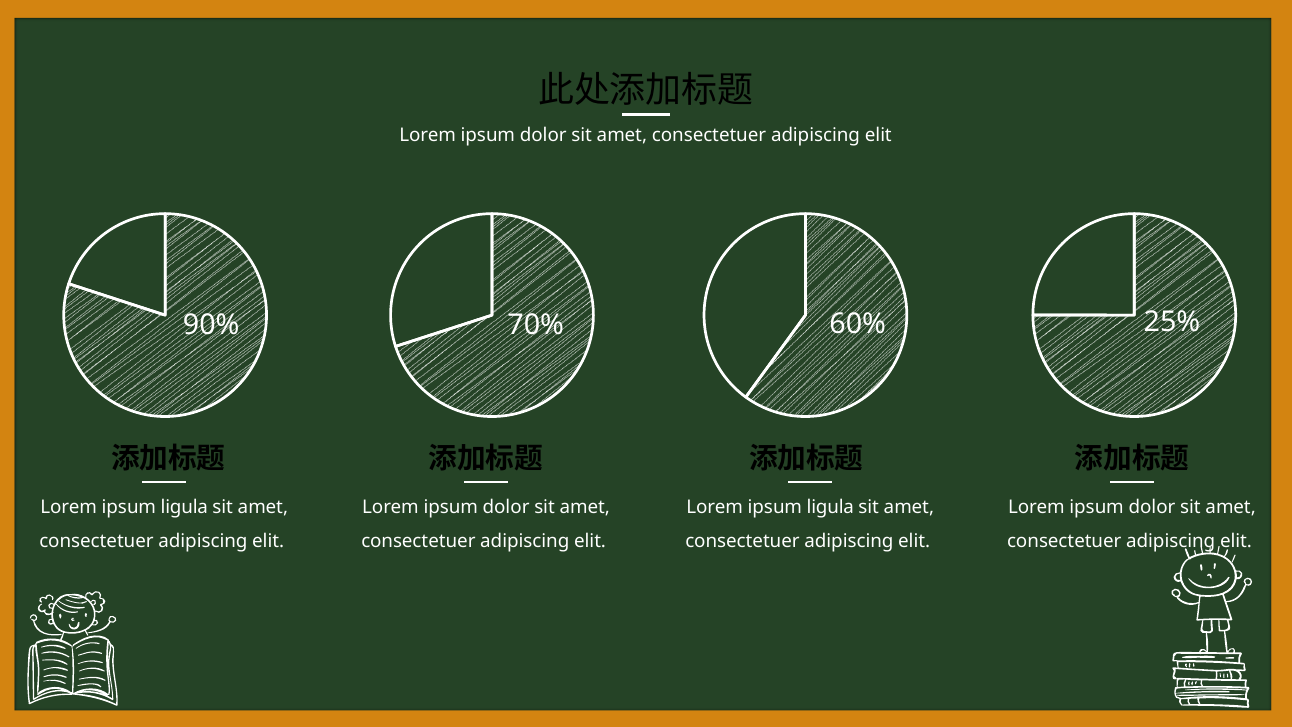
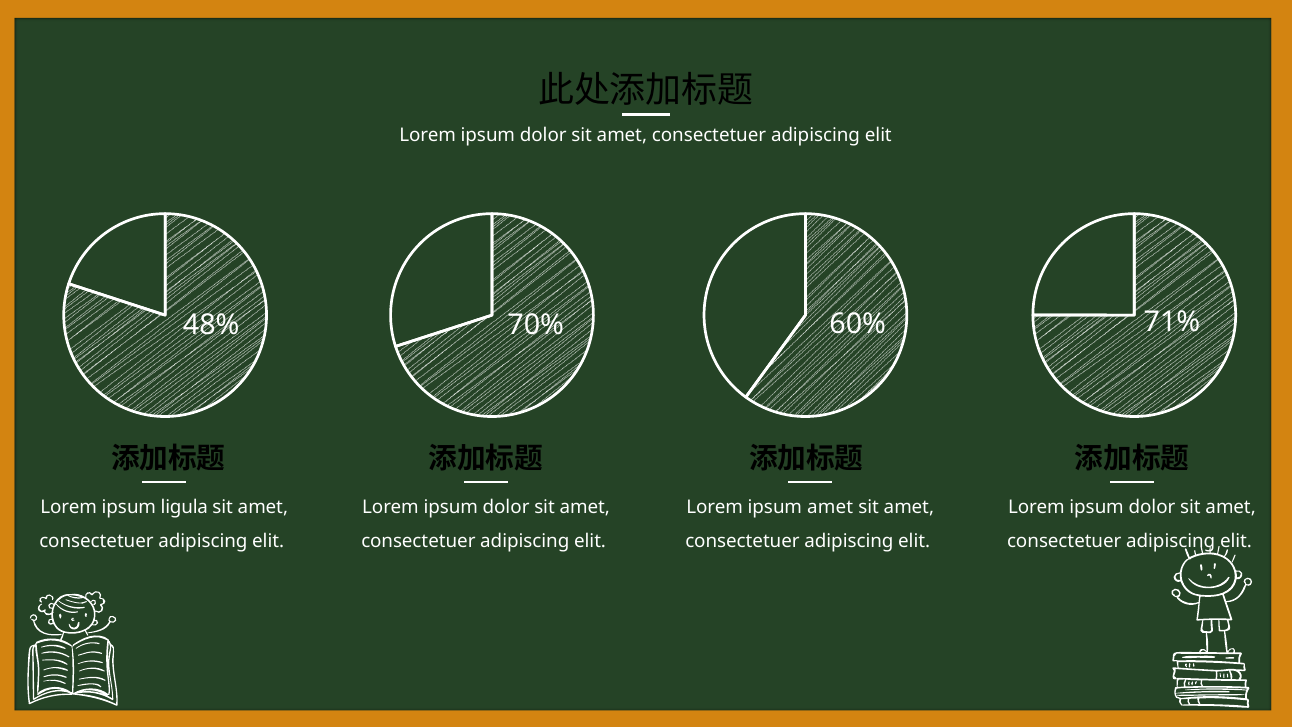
90%: 90% -> 48%
25%: 25% -> 71%
ligula at (830, 507): ligula -> amet
